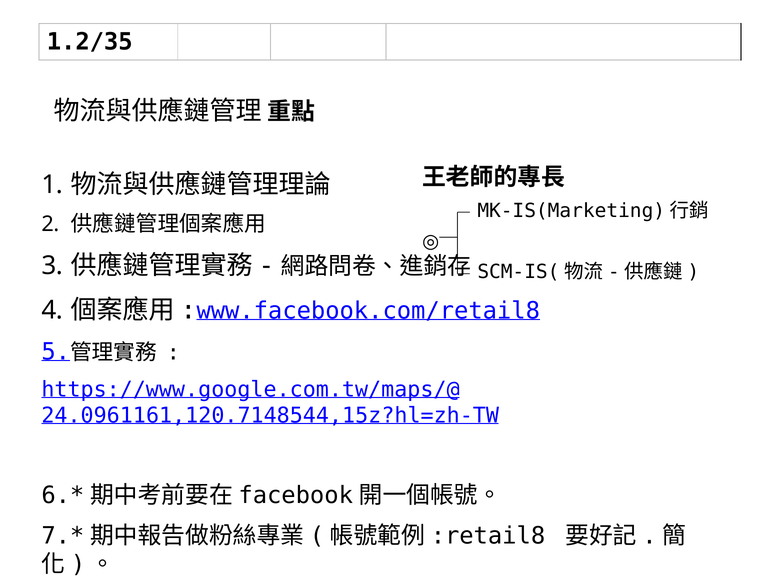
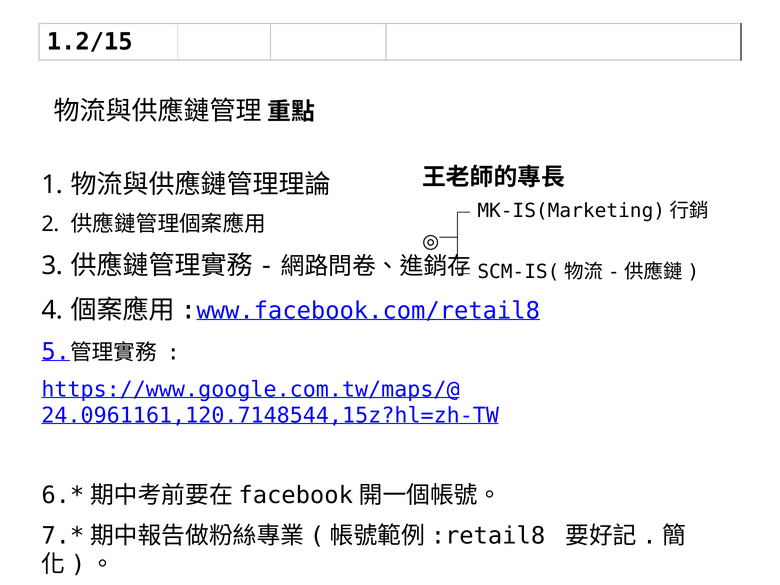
1.2/35: 1.2/35 -> 1.2/15
